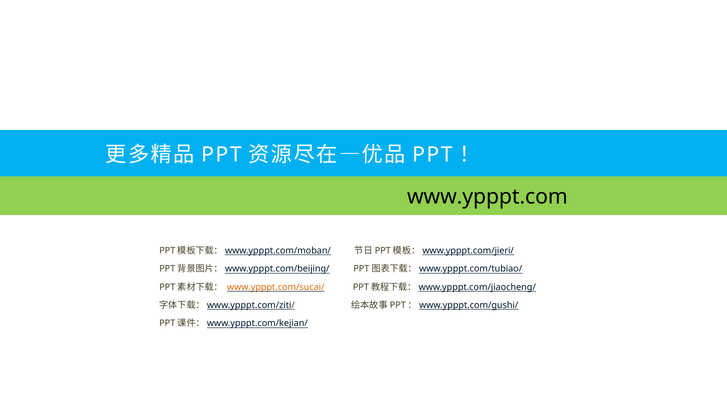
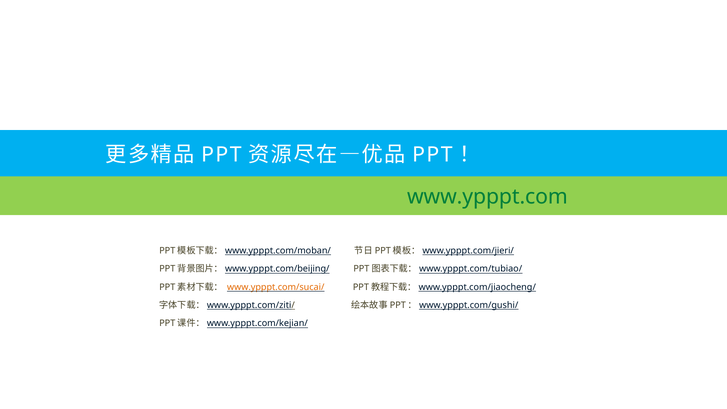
www.ypppt.com colour: black -> green
